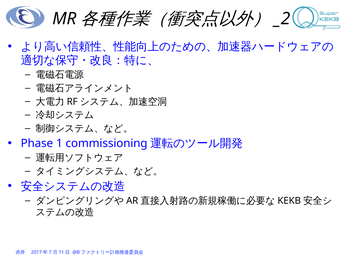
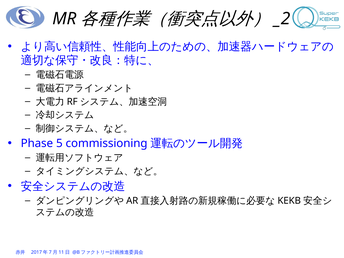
1: 1 -> 5
